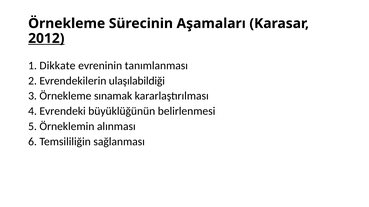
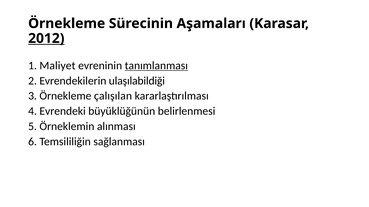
Dikkate: Dikkate -> Maliyet
tanımlanması underline: none -> present
sınamak: sınamak -> çalışılan
